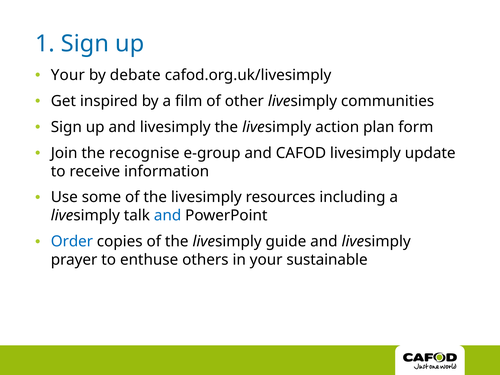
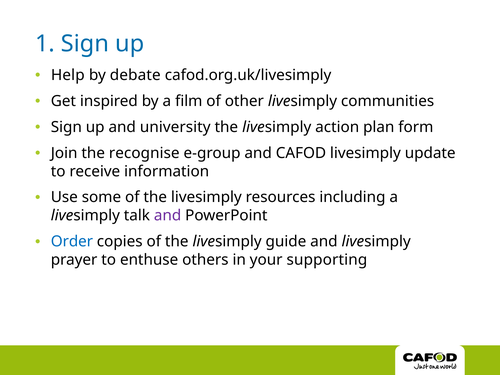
Your at (68, 75): Your -> Help
up and livesimply: livesimply -> university
and at (168, 216) colour: blue -> purple
sustainable: sustainable -> supporting
